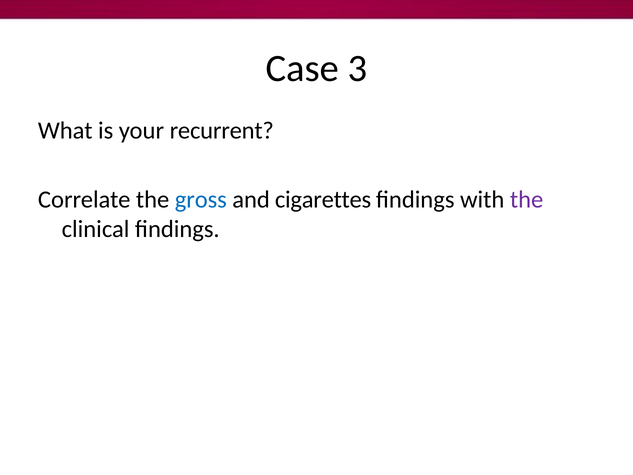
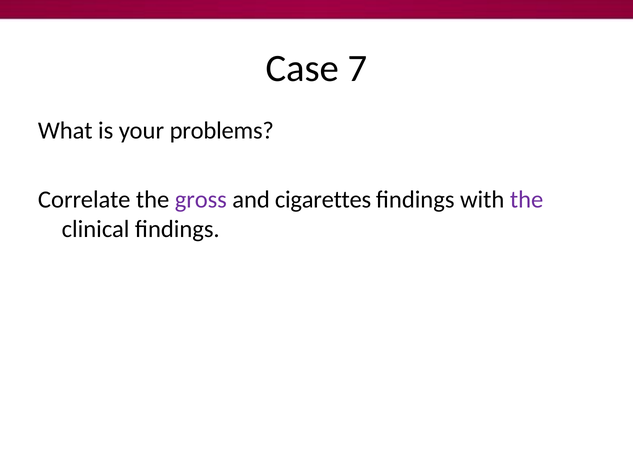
3: 3 -> 7
recurrent: recurrent -> problems
gross colour: blue -> purple
